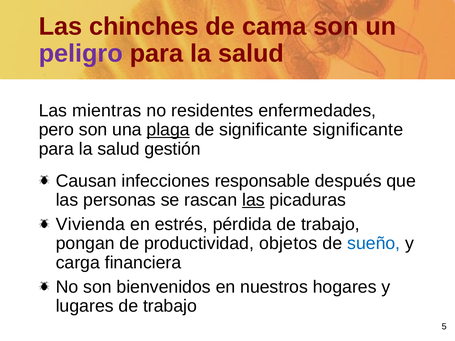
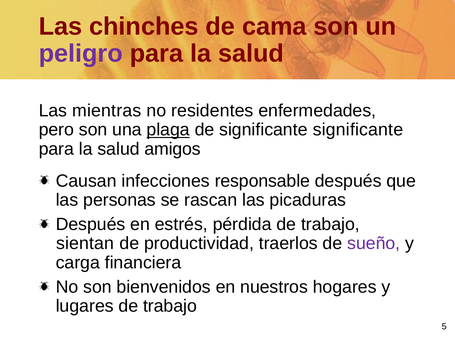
gestión: gestión -> amigos
las at (253, 200) underline: present -> none
Vivienda at (91, 225): Vivienda -> Después
pongan: pongan -> sientan
objetos: objetos -> traerlos
sueño colour: blue -> purple
